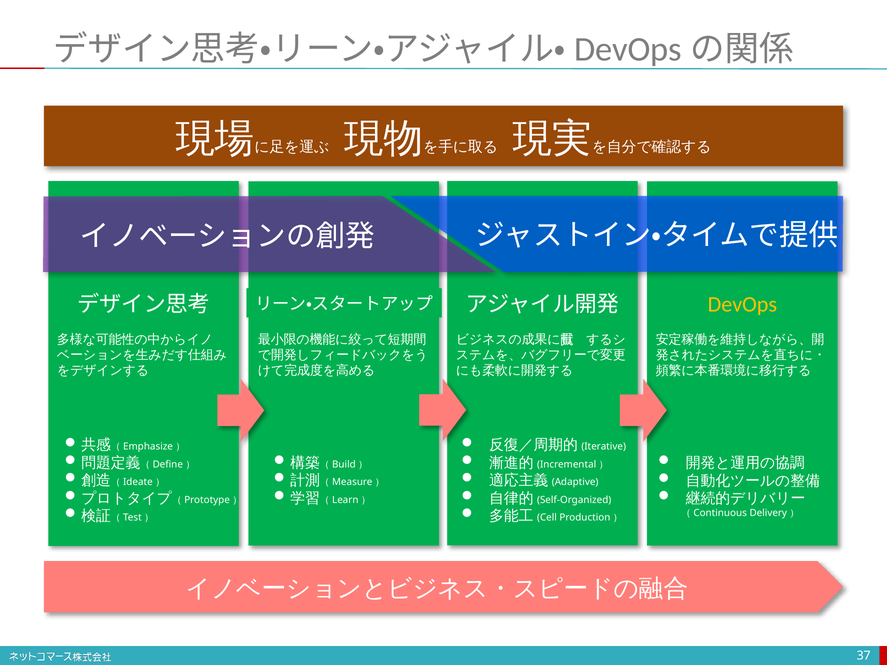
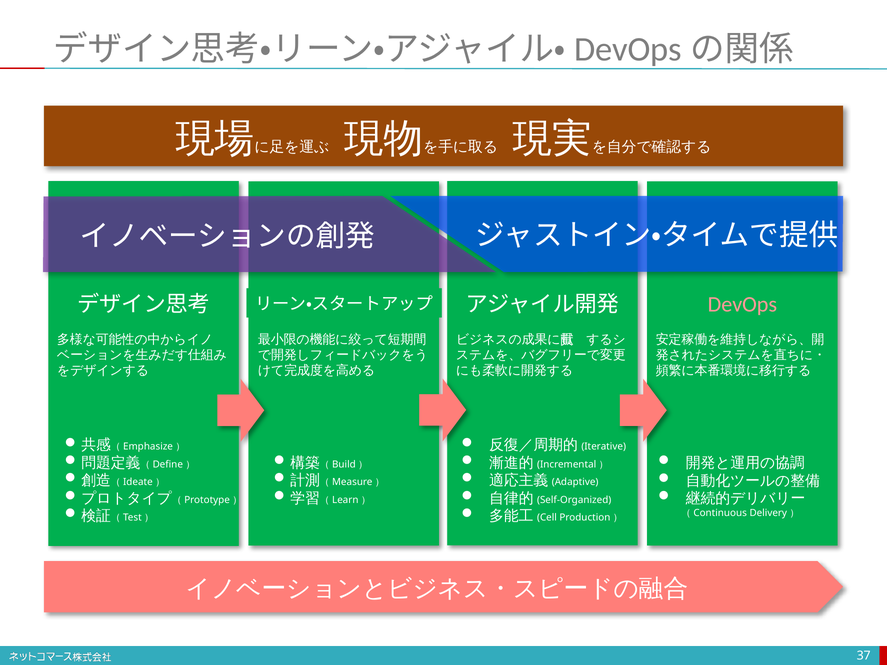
DevOps colour: yellow -> pink
